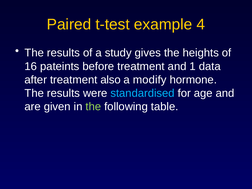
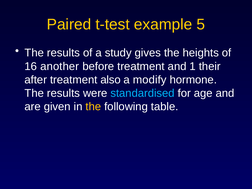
4: 4 -> 5
pateints: pateints -> another
data: data -> their
the at (93, 107) colour: light green -> yellow
